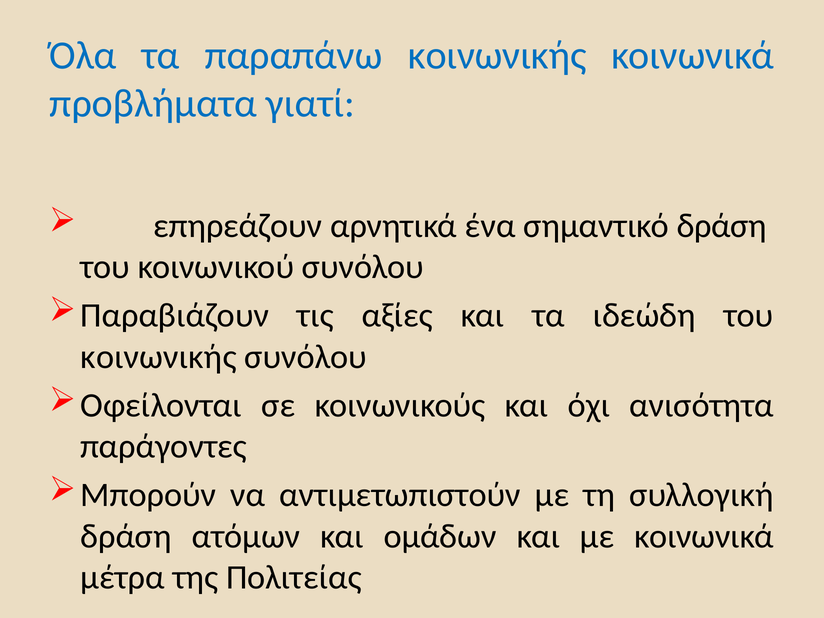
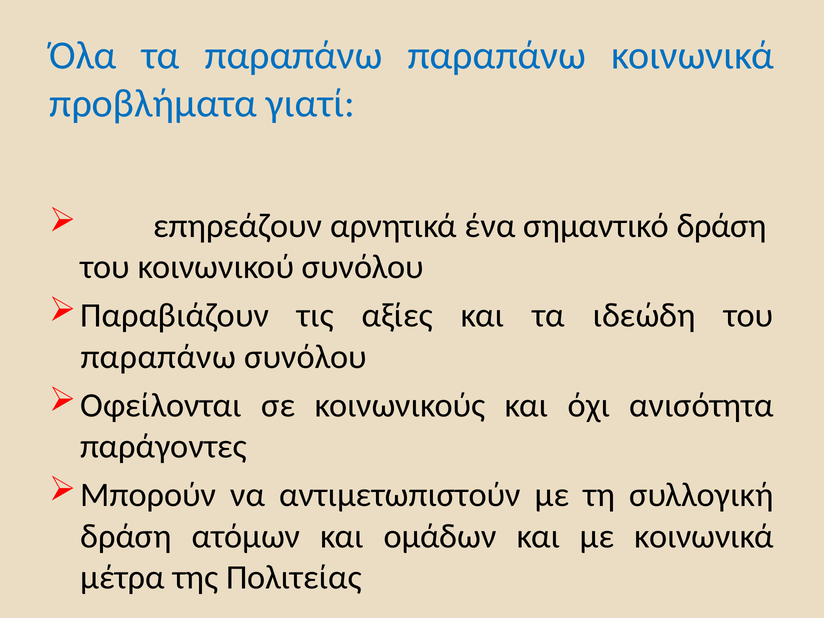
παραπάνω κοινωνικής: κοινωνικής -> παραπάνω
κοινωνικής at (158, 357): κοινωνικής -> παραπάνω
